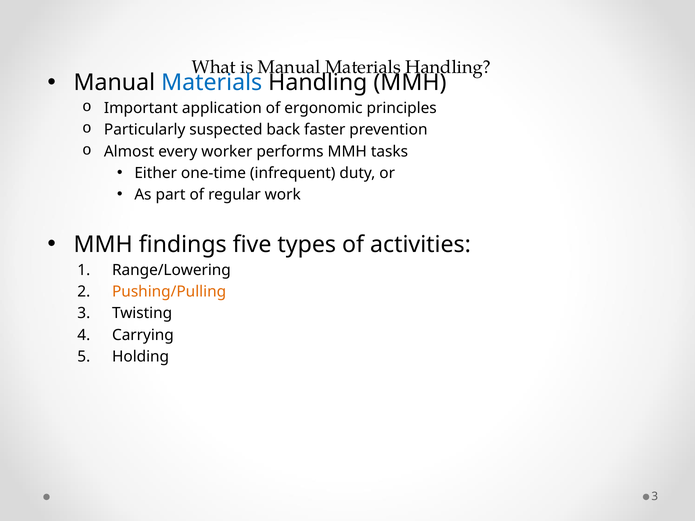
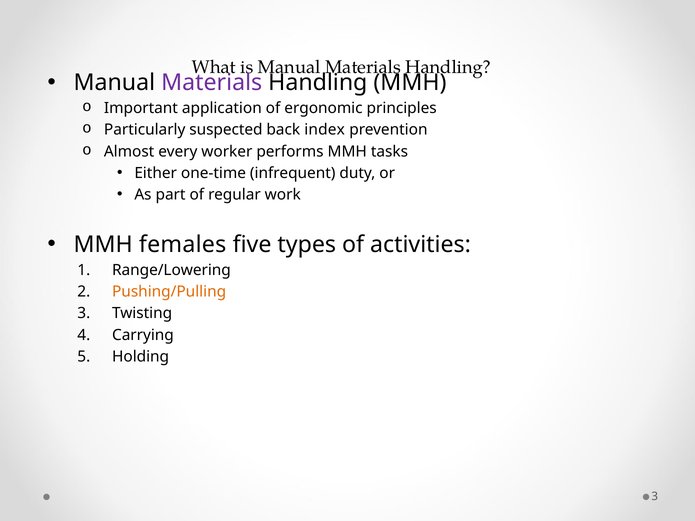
Materials at (212, 83) colour: blue -> purple
faster: faster -> index
findings: findings -> females
